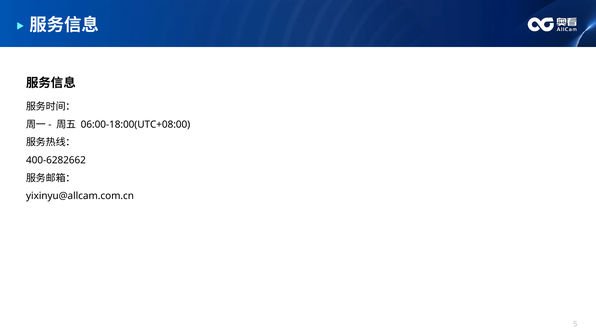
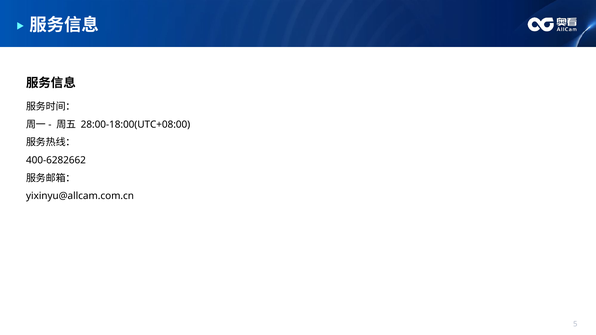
06:00-18:00(UTC+08:00: 06:00-18:00(UTC+08:00 -> 28:00-18:00(UTC+08:00
